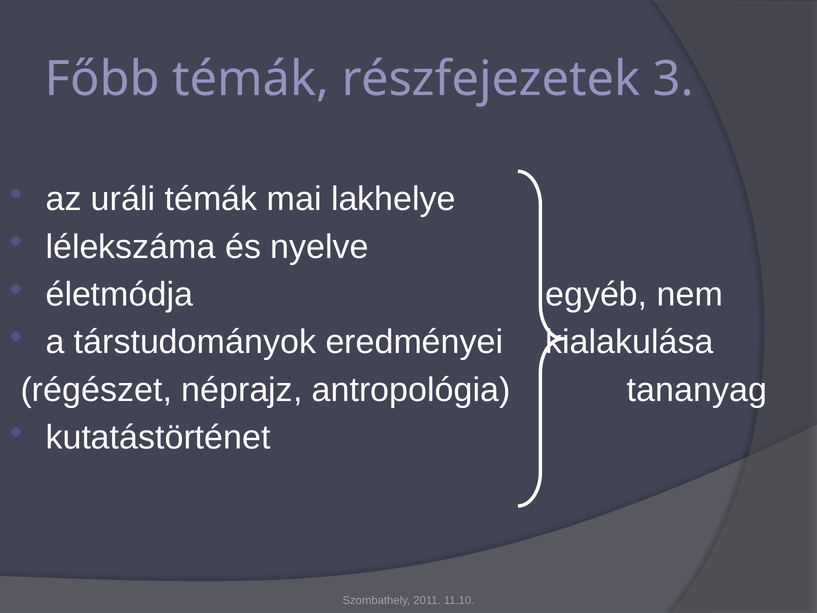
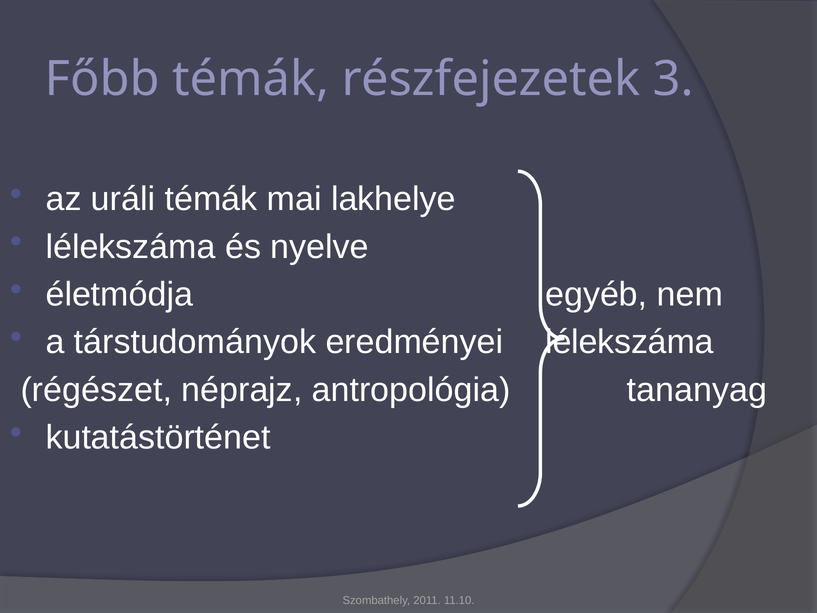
eredményei kialakulása: kialakulása -> lélekszáma
